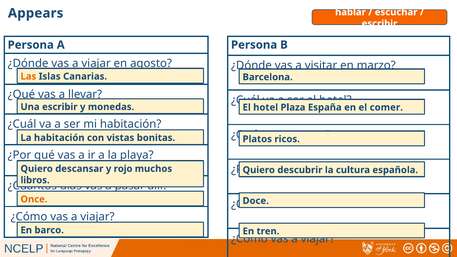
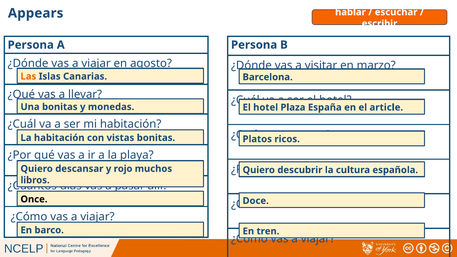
Una escribir: escribir -> bonitas
el comer: comer -> article
Once colour: orange -> black
